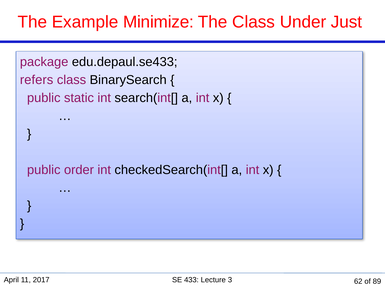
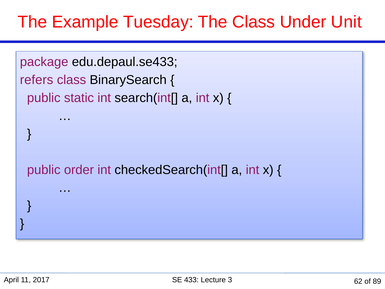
Minimize: Minimize -> Tuesday
Just: Just -> Unit
